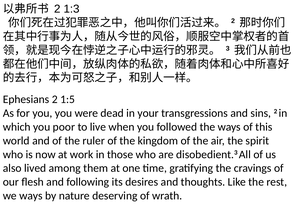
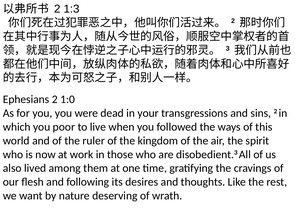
1:5: 1:5 -> 1:0
we ways: ways -> want
